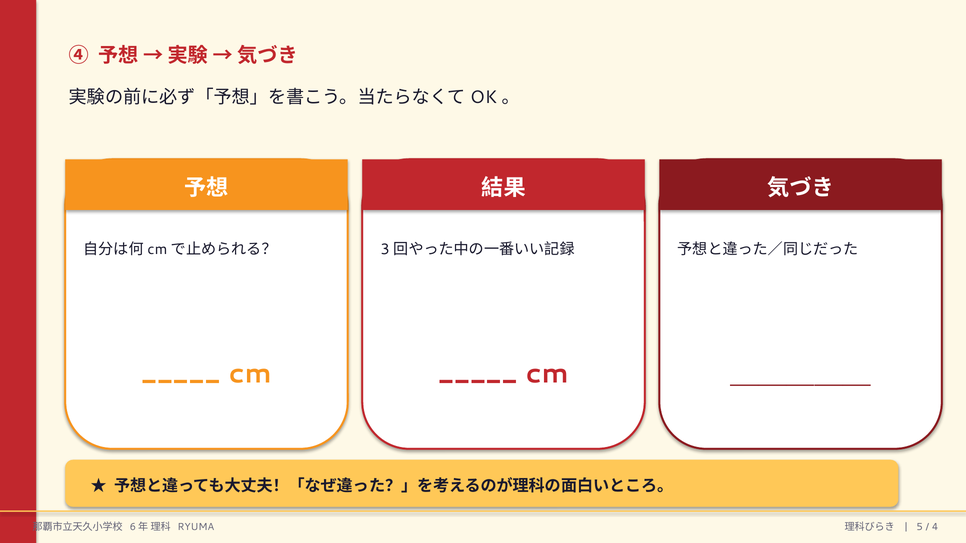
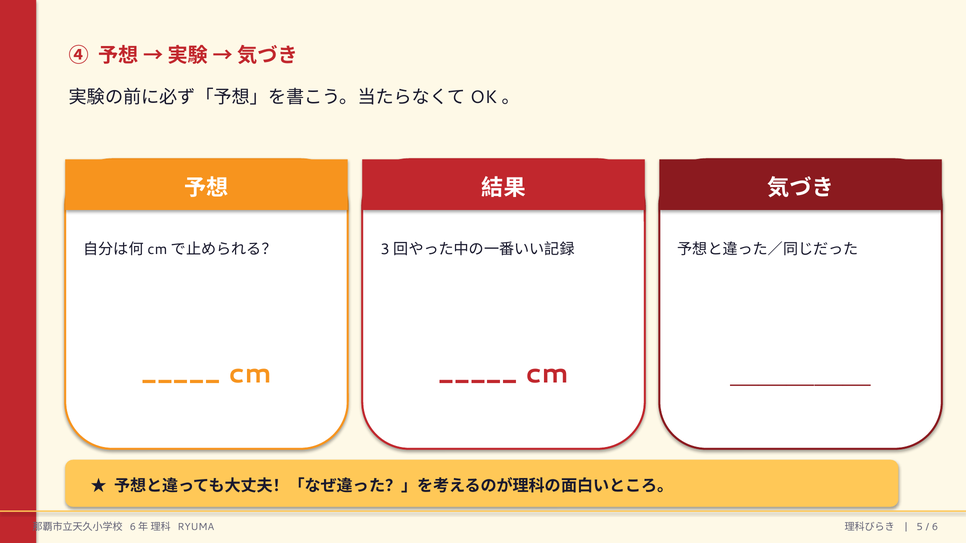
4: 4 -> 6
